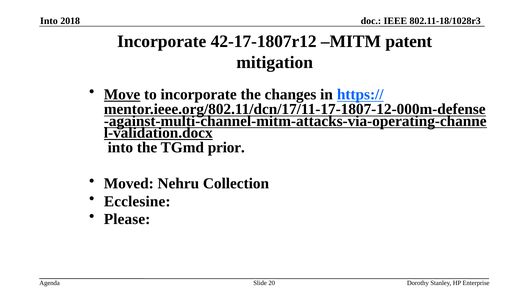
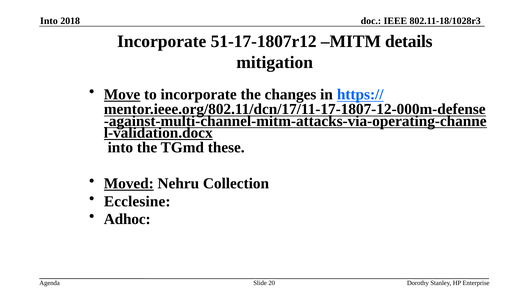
42-17-1807r12: 42-17-1807r12 -> 51-17-1807r12
patent: patent -> details
prior: prior -> these
Moved underline: none -> present
Please: Please -> Adhoc
